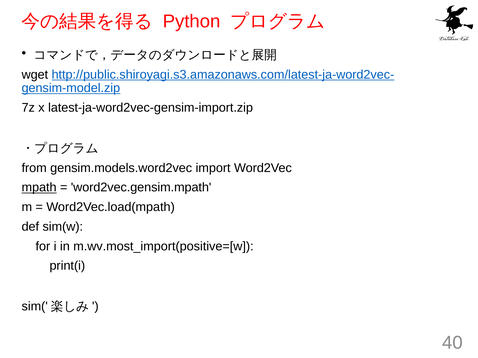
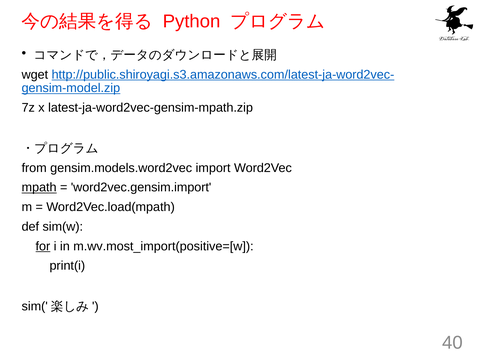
latest-ja-word2vec-gensim-import.zip: latest-ja-word2vec-gensim-import.zip -> latest-ja-word2vec-gensim-mpath.zip
word2vec.gensim.mpath: word2vec.gensim.mpath -> word2vec.gensim.import
for underline: none -> present
